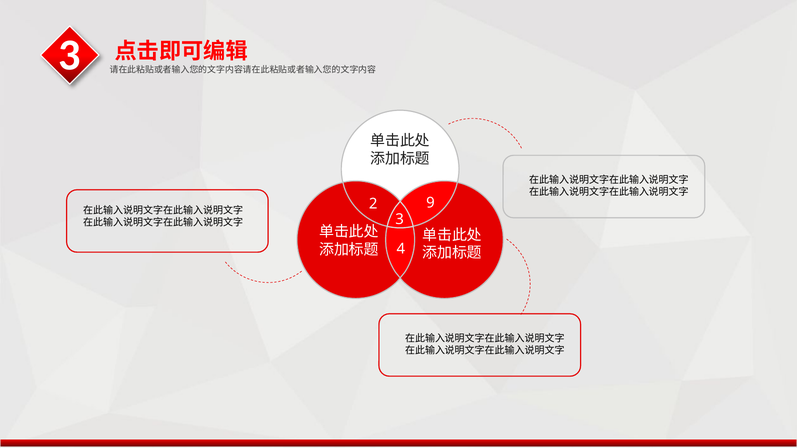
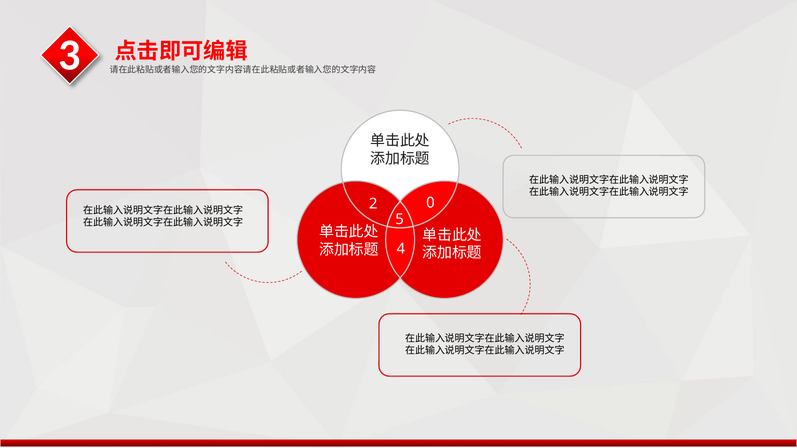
9: 9 -> 0
3 at (400, 219): 3 -> 5
